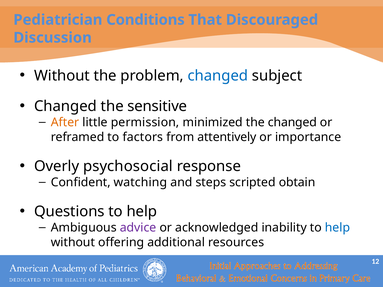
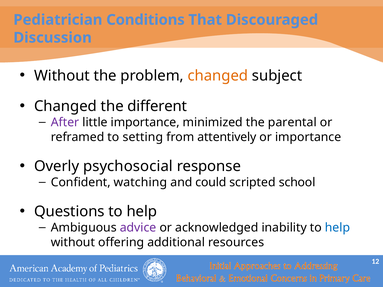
changed at (218, 76) colour: blue -> orange
sensitive: sensitive -> different
After colour: orange -> purple
little permission: permission -> importance
the changed: changed -> parental
factors: factors -> setting
steps: steps -> could
obtain: obtain -> school
